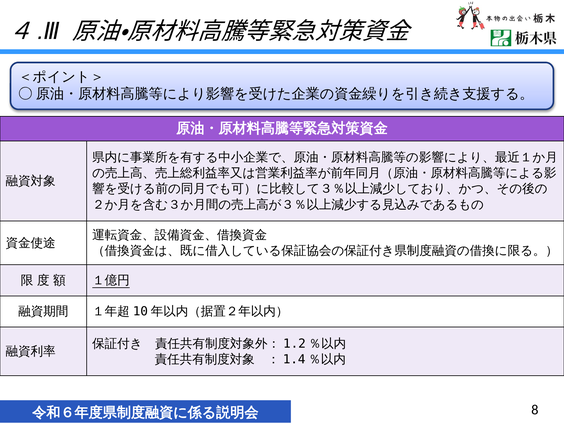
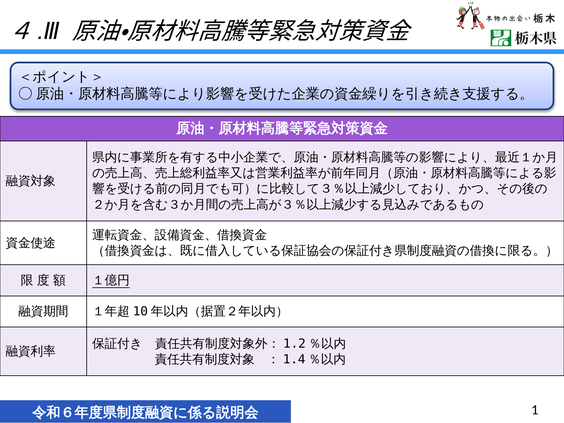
8: 8 -> 1
